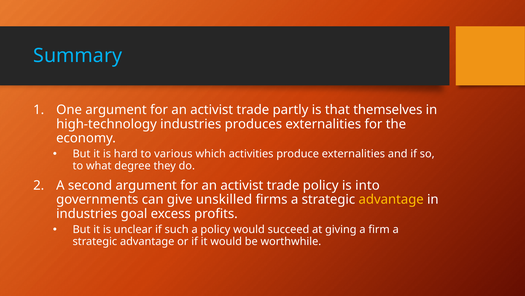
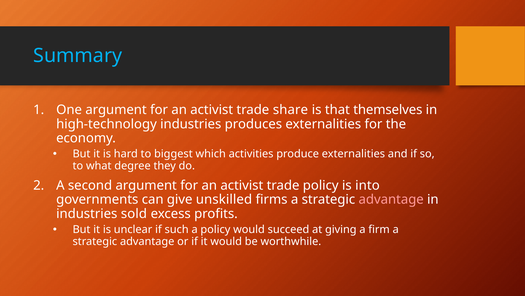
partly: partly -> share
various: various -> biggest
advantage at (391, 199) colour: yellow -> pink
goal: goal -> sold
